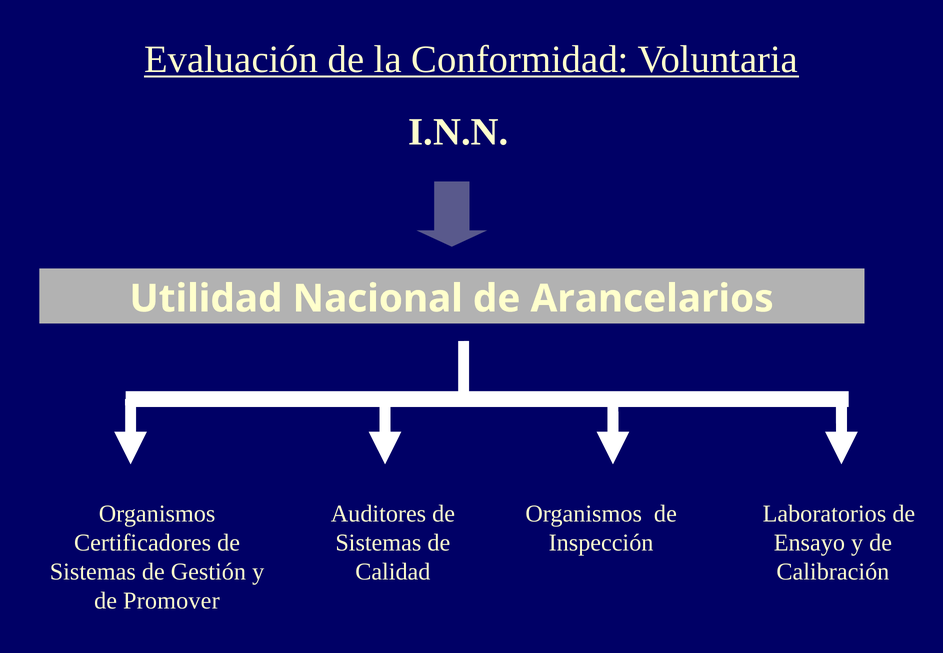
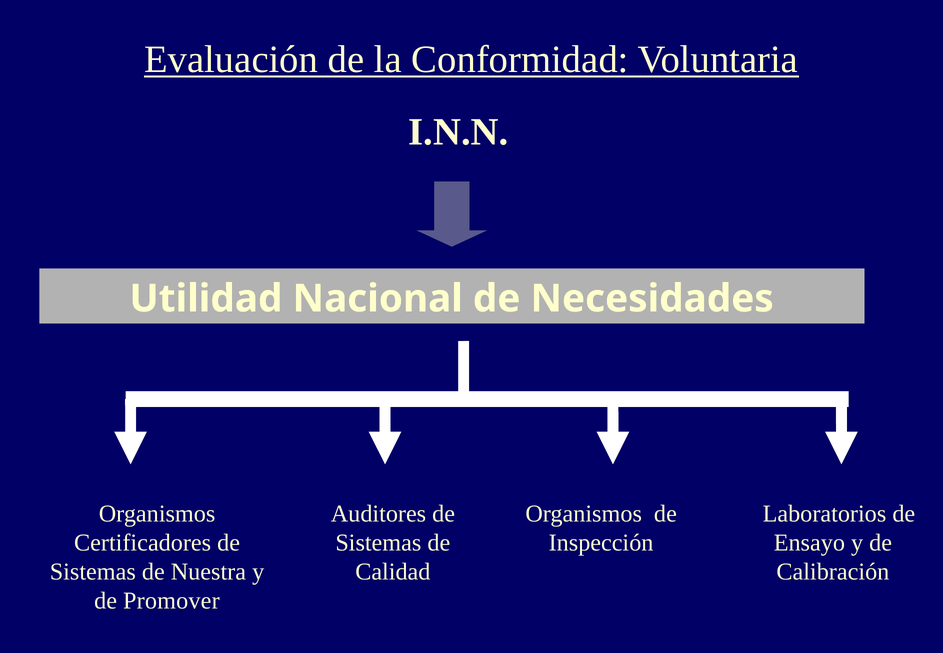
Arancelarios: Arancelarios -> Necesidades
Gestión: Gestión -> Nuestra
